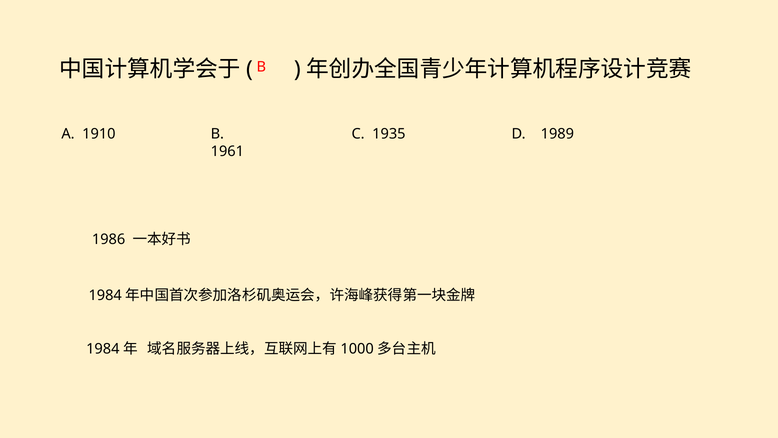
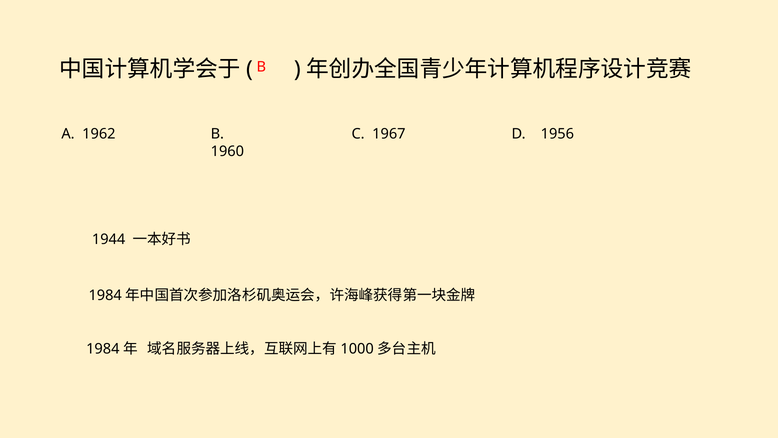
1935: 1935 -> 1967
1989: 1989 -> 1956
1910: 1910 -> 1962
1961: 1961 -> 1960
1986: 1986 -> 1944
